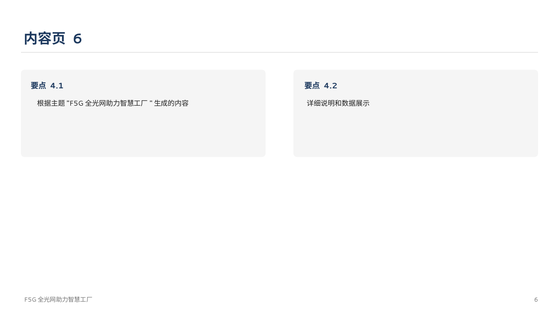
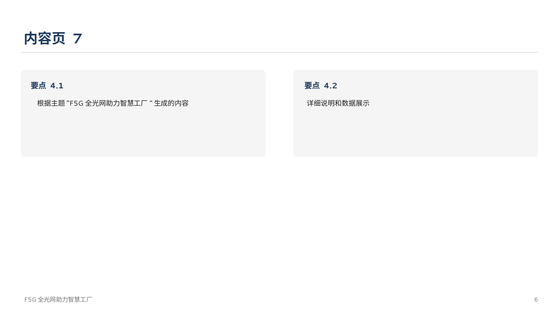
6 at (78, 39): 6 -> 7
